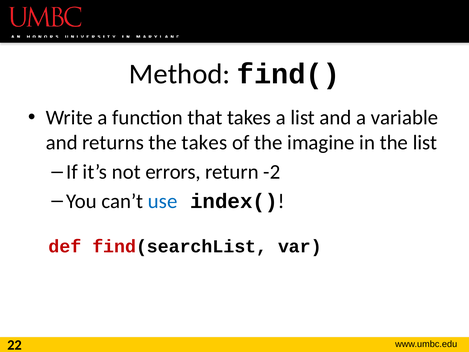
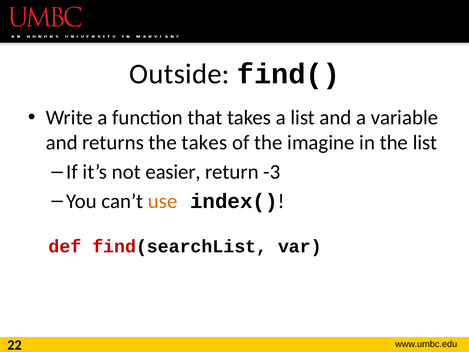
Method: Method -> Outside
errors: errors -> easier
-2: -2 -> -3
use colour: blue -> orange
